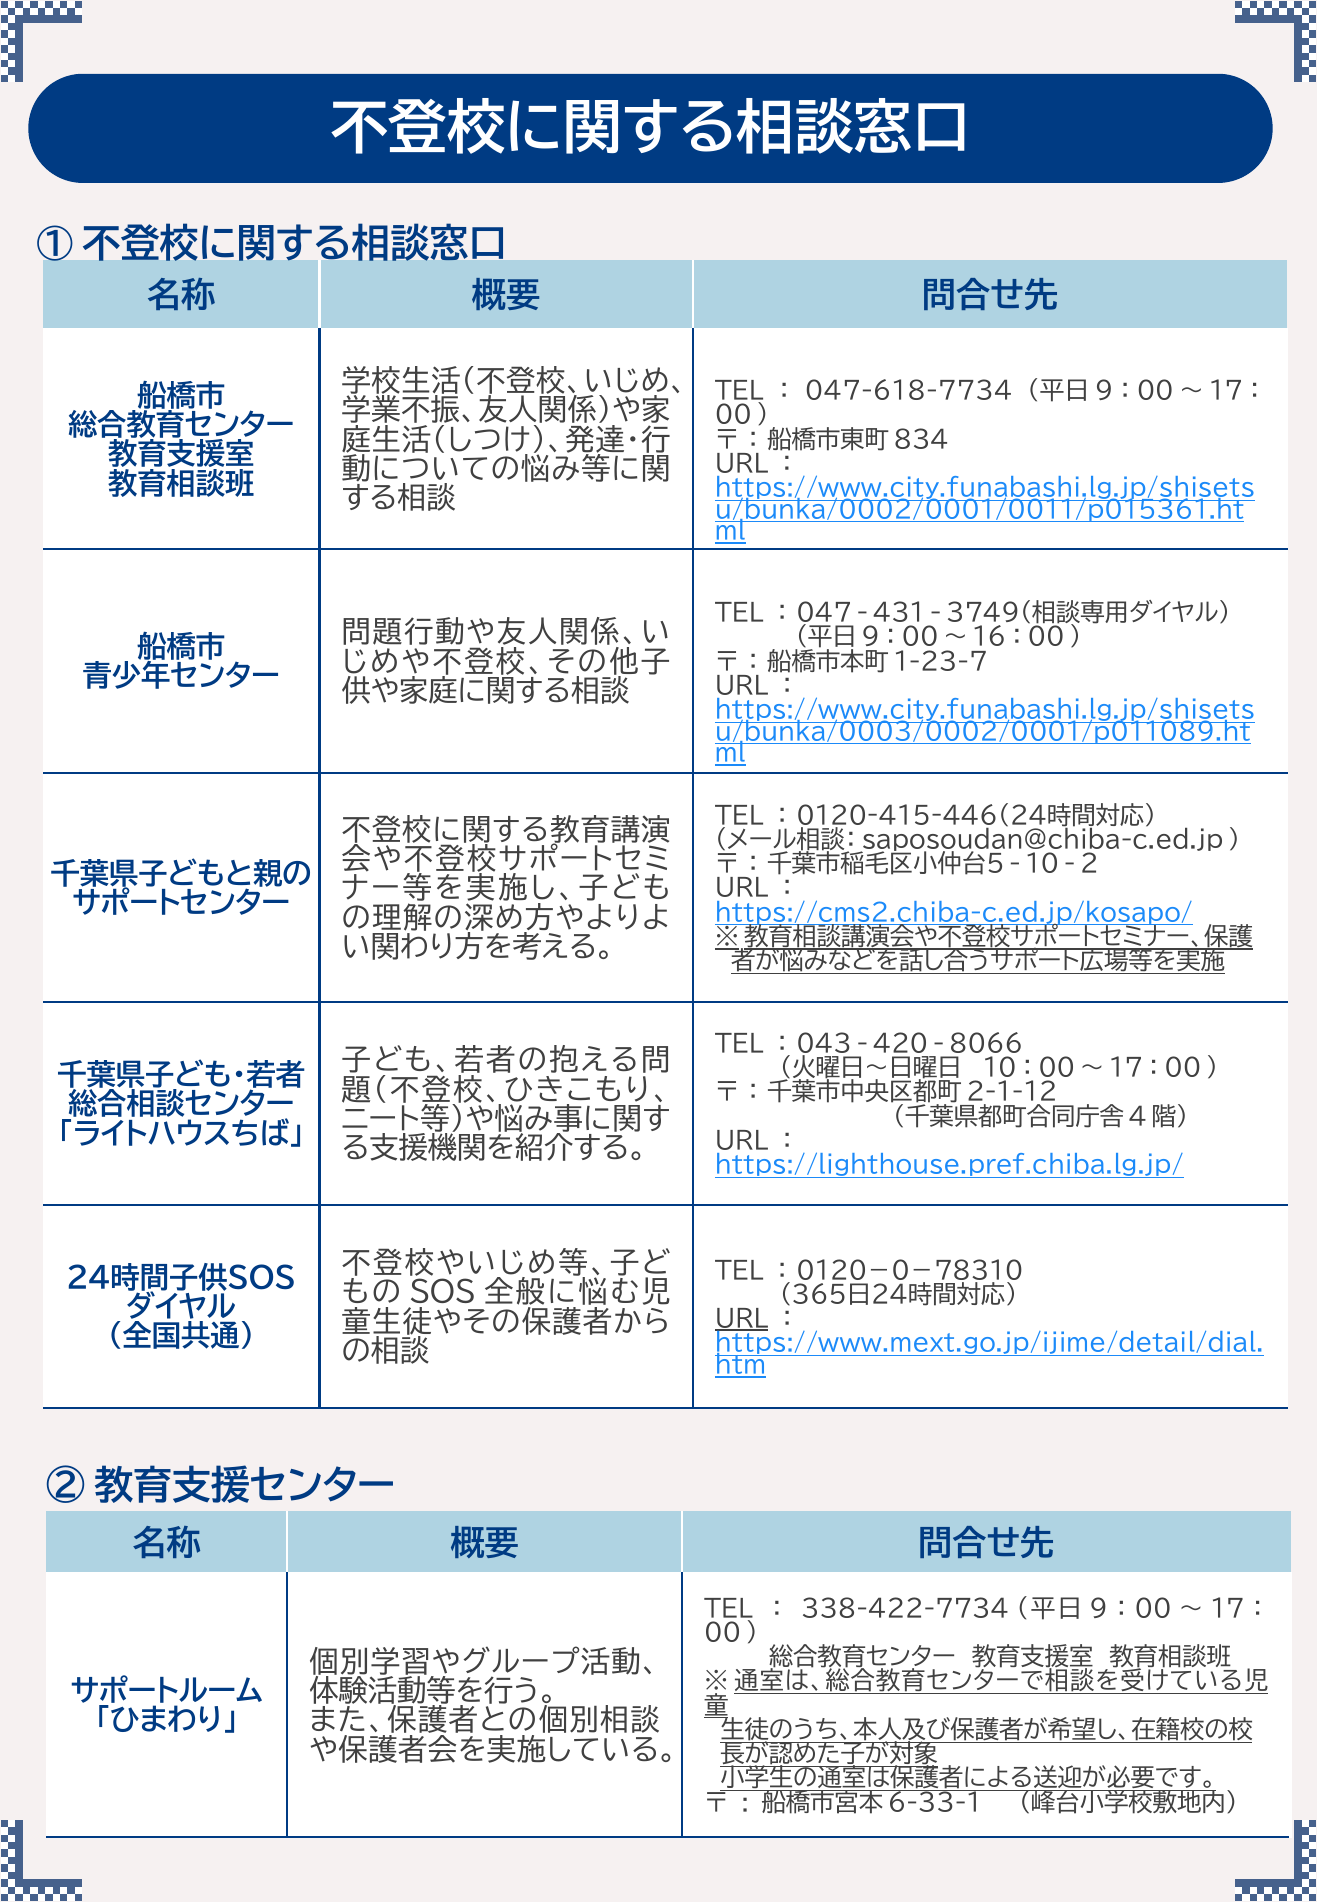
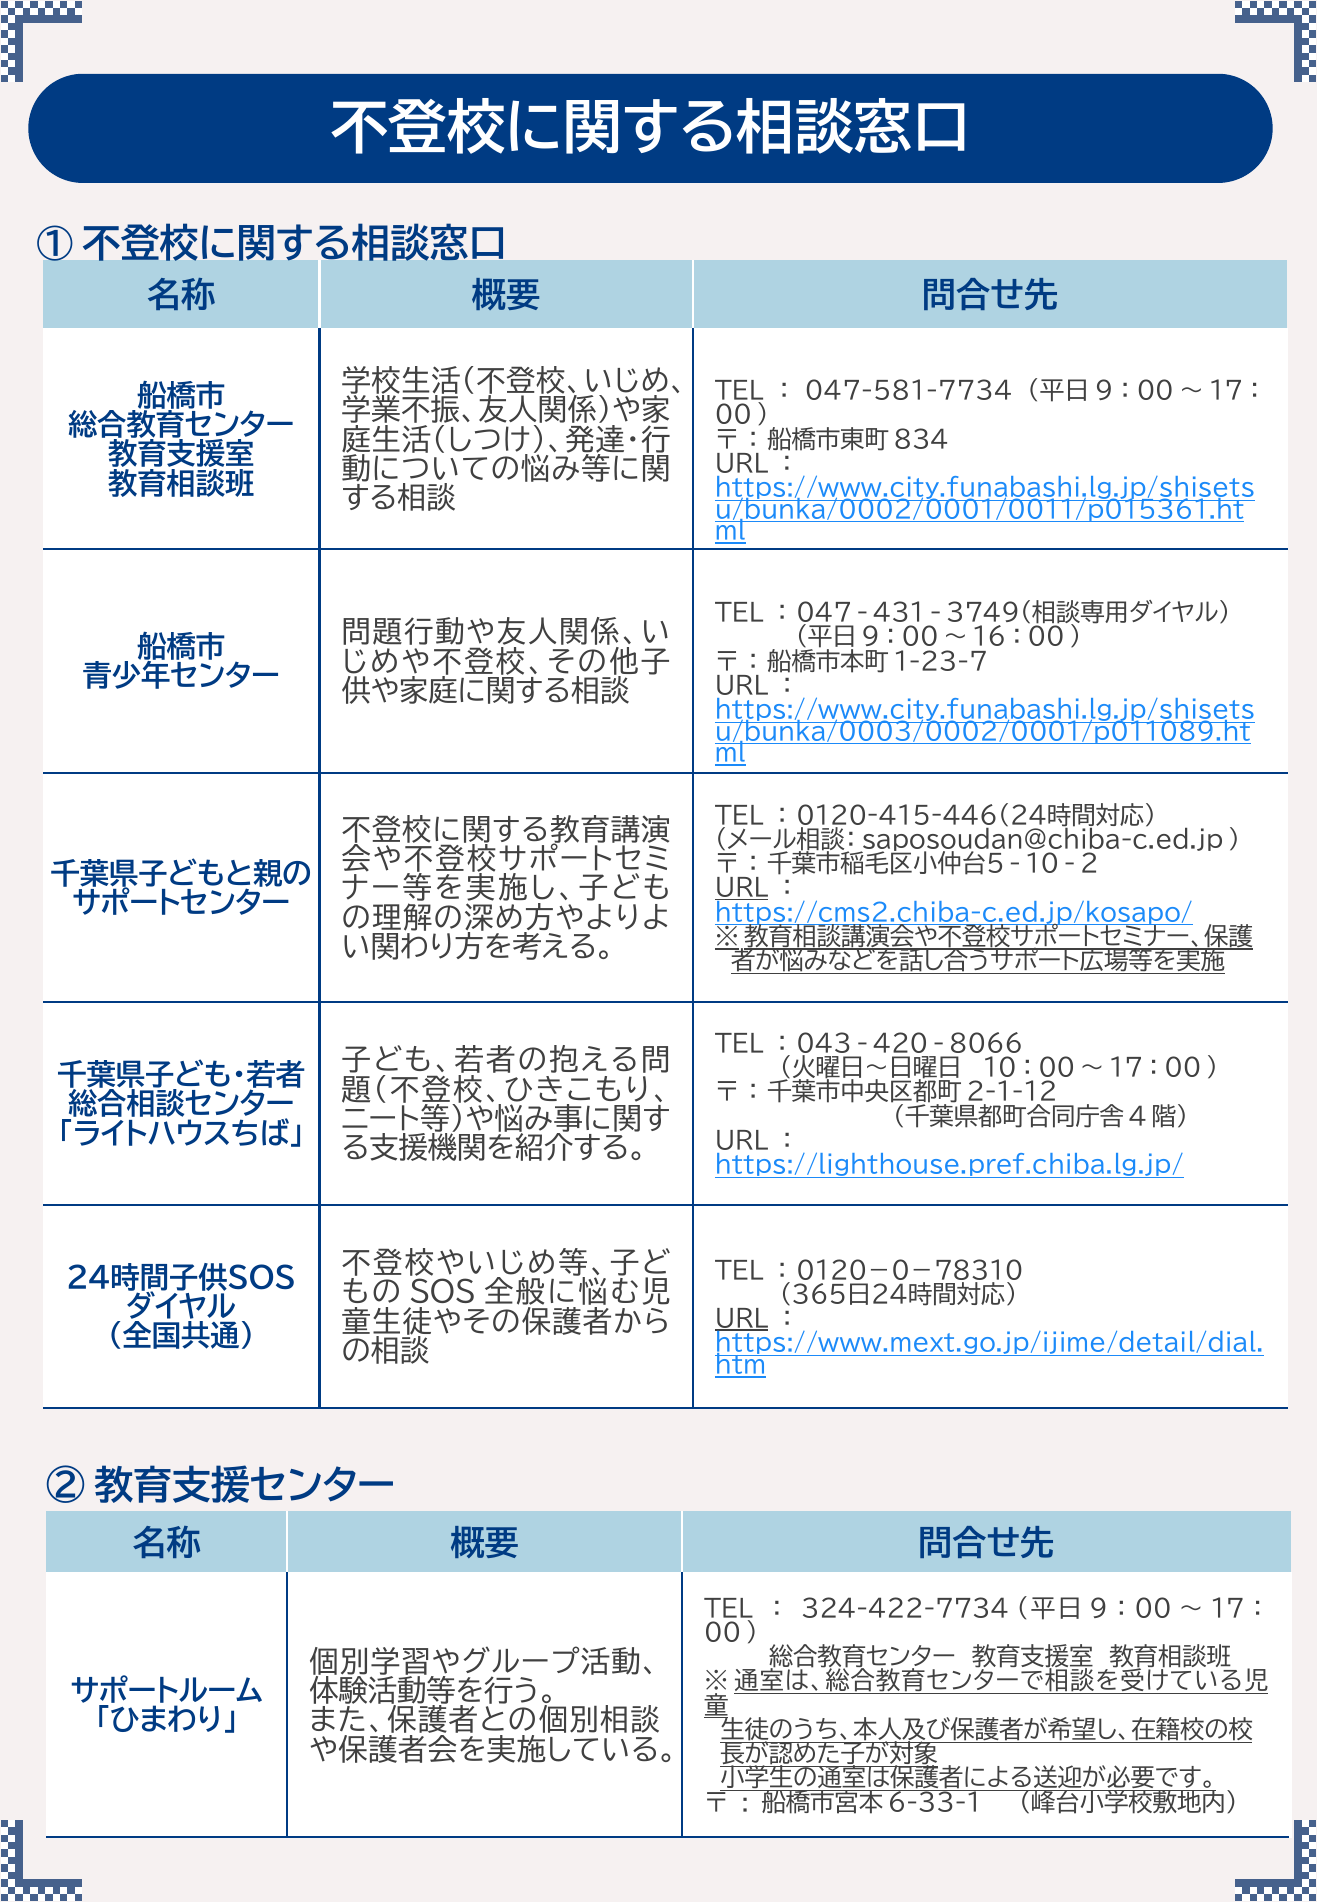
047-618-7734: 047-618-7734 -> 047-581-7734
URL at (742, 889) underline: none -> present
338-422-7734: 338-422-7734 -> 324-422-7734
